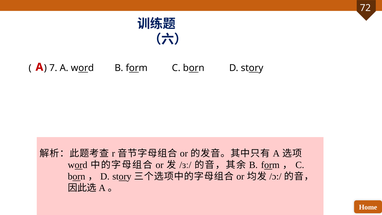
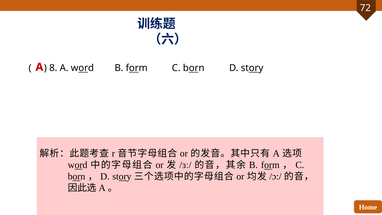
7: 7 -> 8
